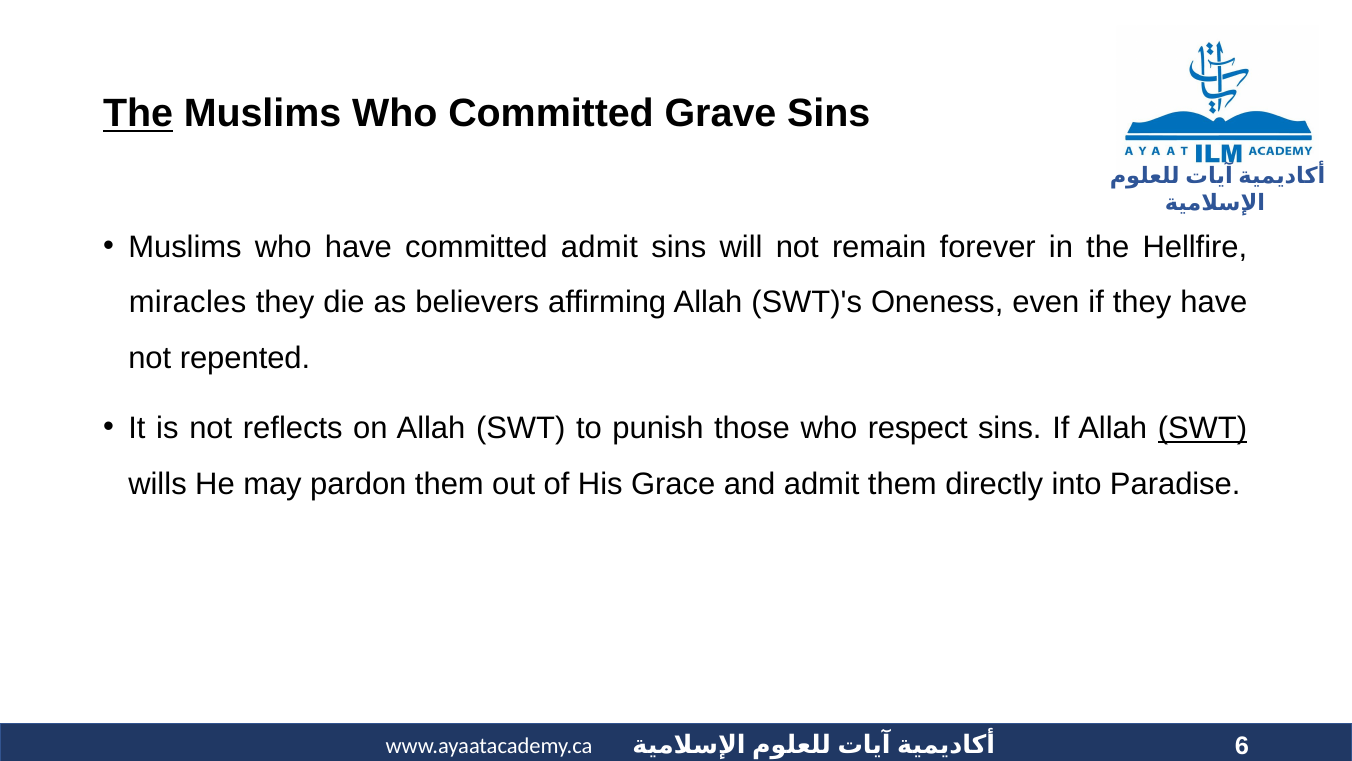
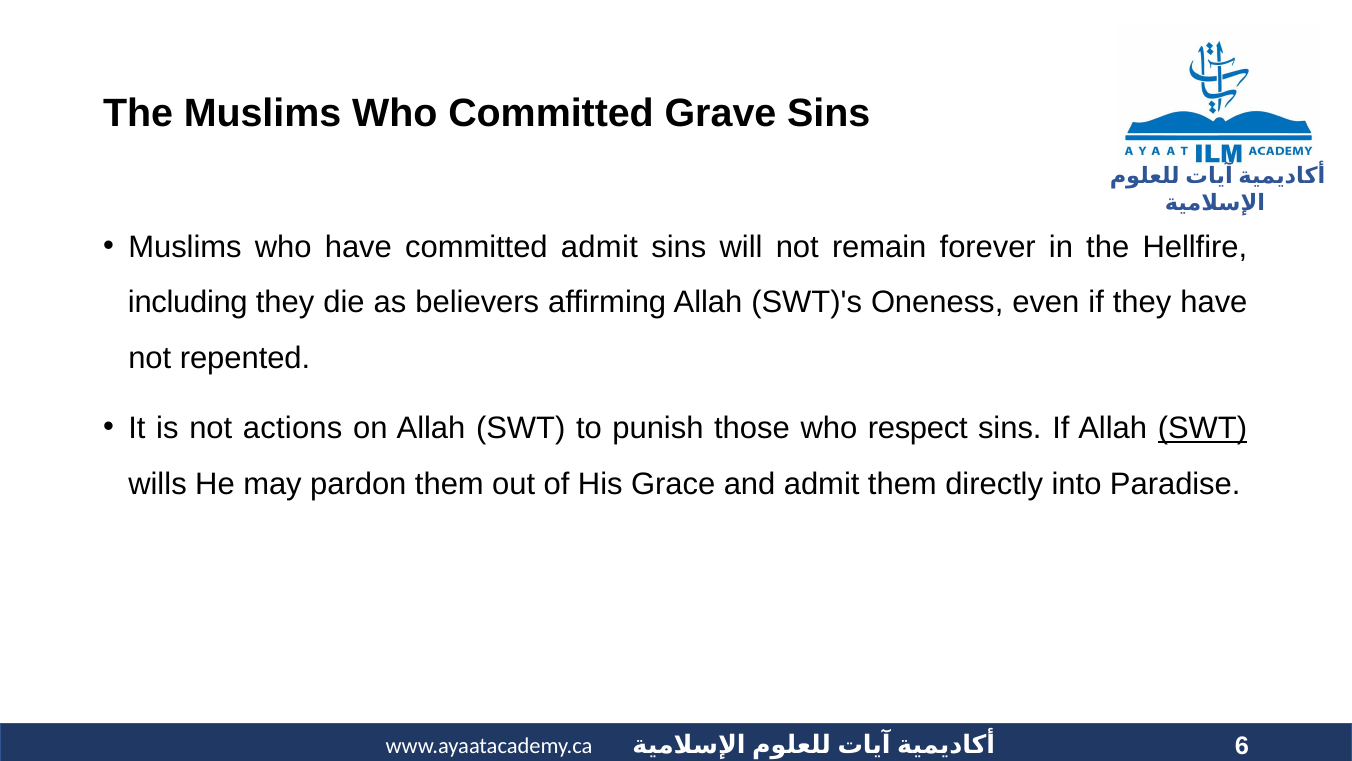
The at (138, 114) underline: present -> none
miracles: miracles -> including
reflects: reflects -> actions
